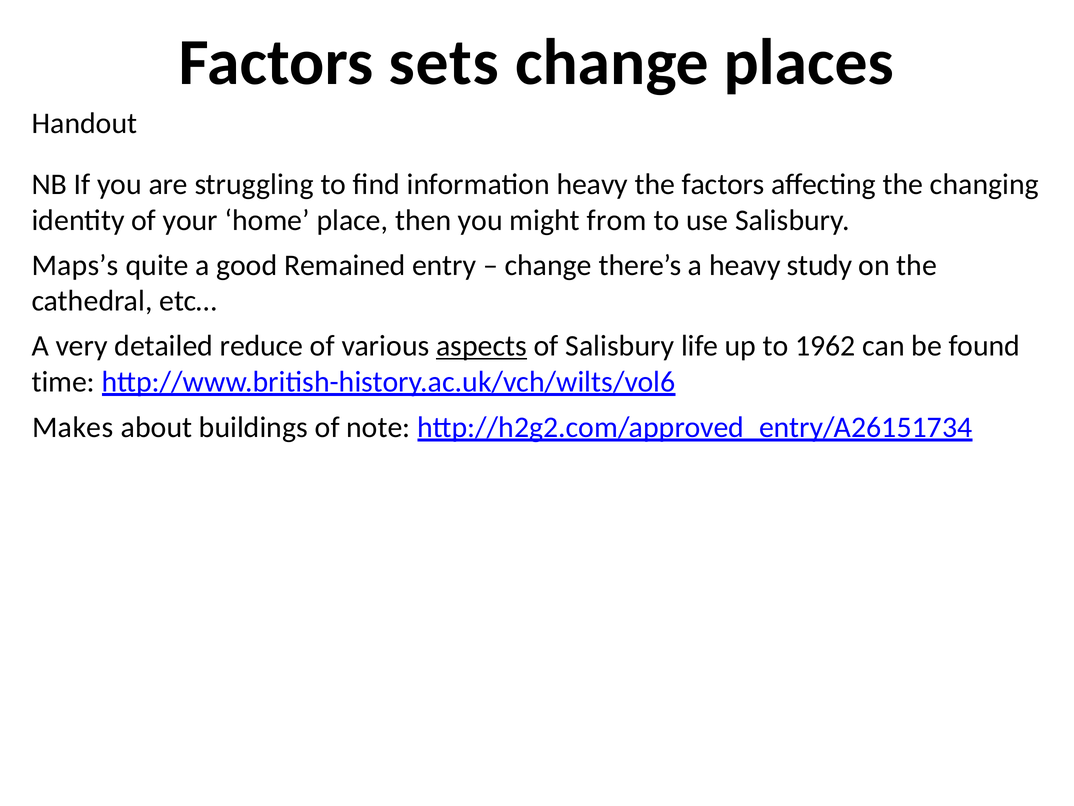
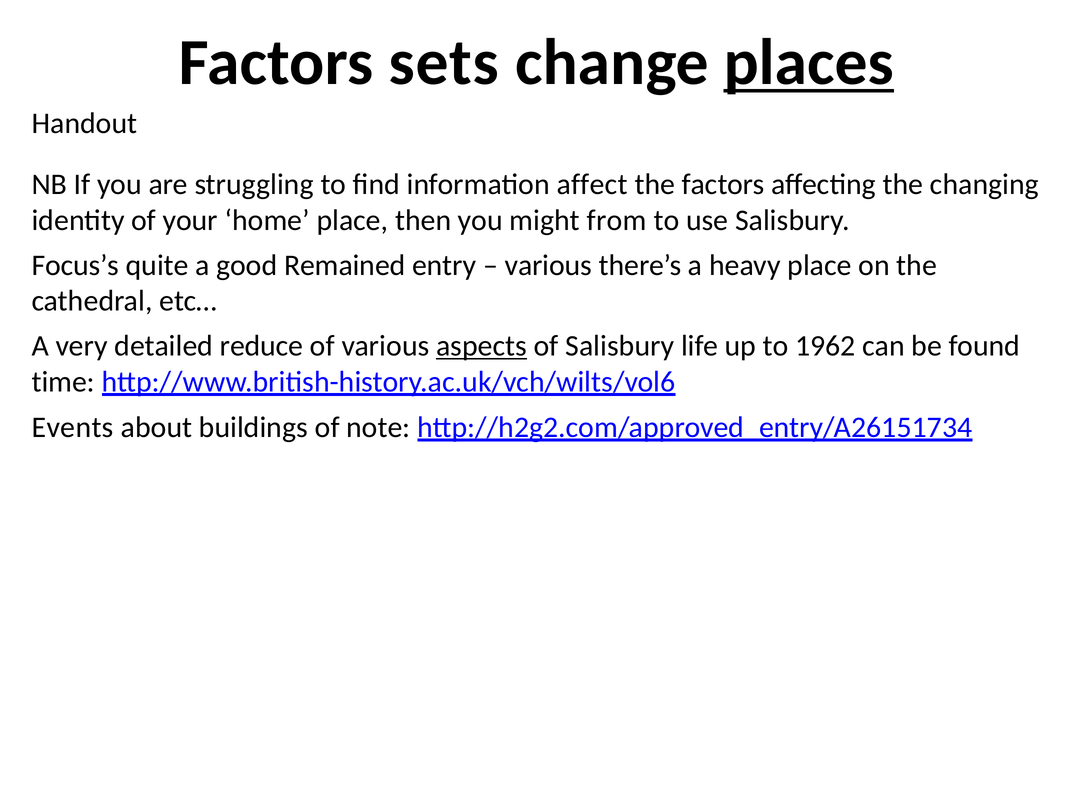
places underline: none -> present
information heavy: heavy -> affect
Maps’s: Maps’s -> Focus’s
change at (548, 265): change -> various
heavy study: study -> place
Makes: Makes -> Events
